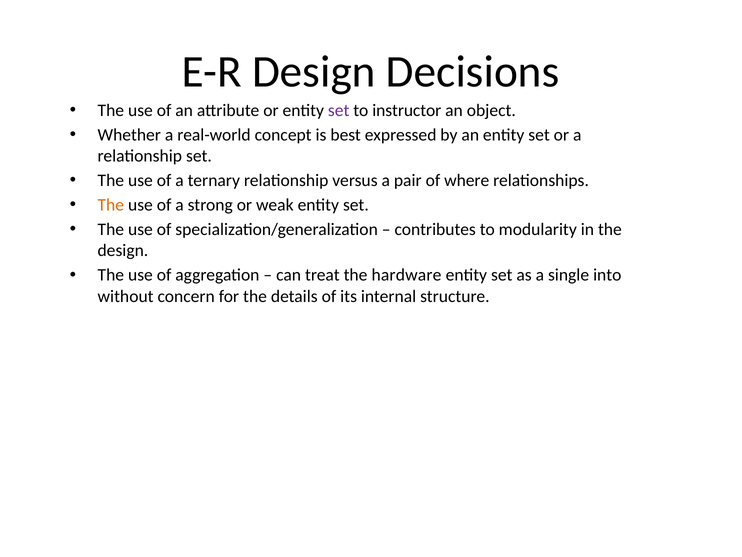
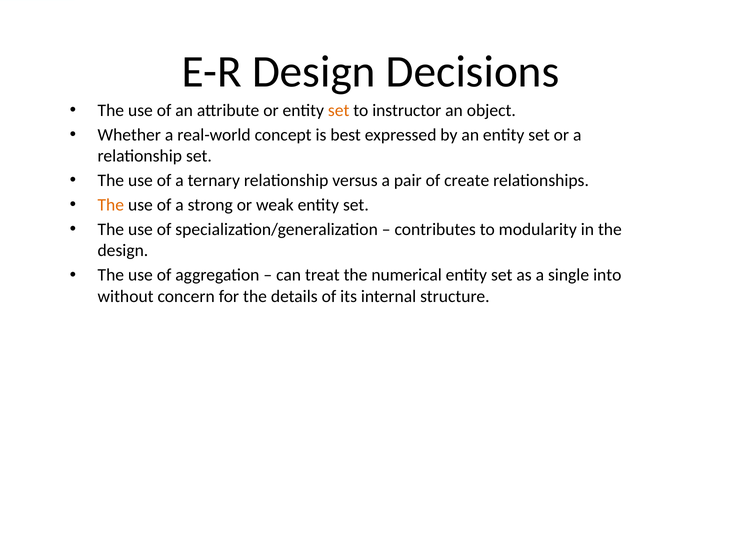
set at (339, 110) colour: purple -> orange
where: where -> create
hardware: hardware -> numerical
